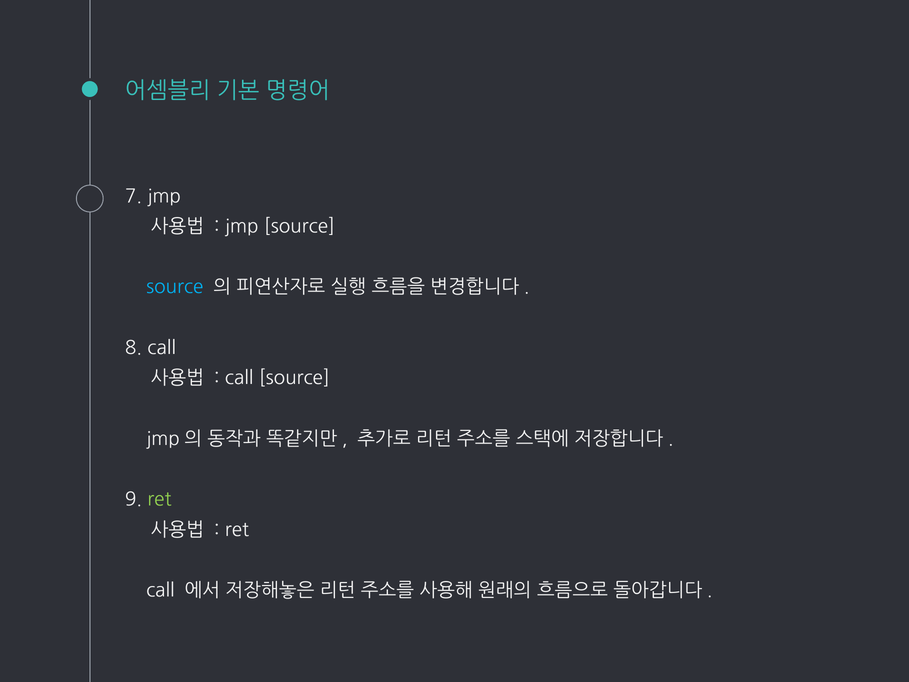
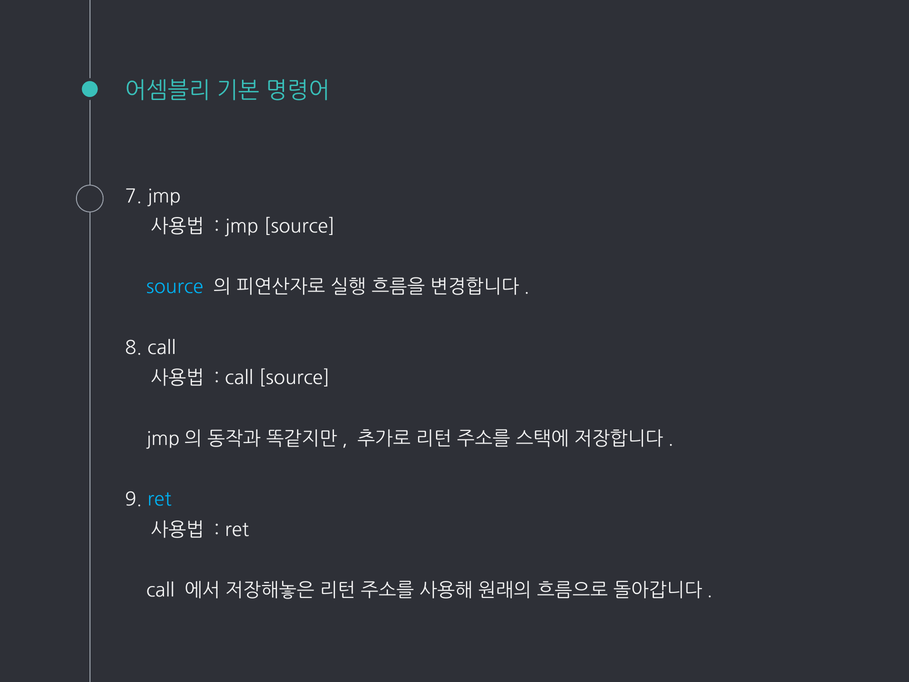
ret at (159, 499) colour: light green -> light blue
